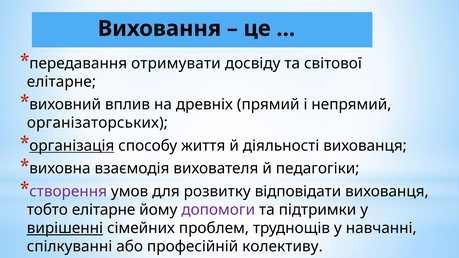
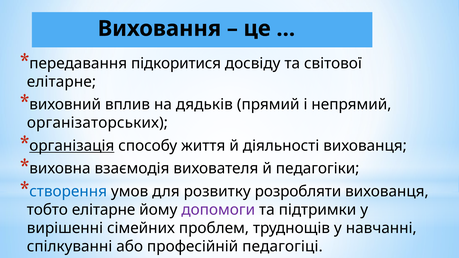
отримувати: отримувати -> підкоритися
древніх: древніх -> дядьків
створення colour: purple -> blue
відповідати: відповідати -> розробляти
вирішенні underline: present -> none
колективу: колективу -> педагогіці
